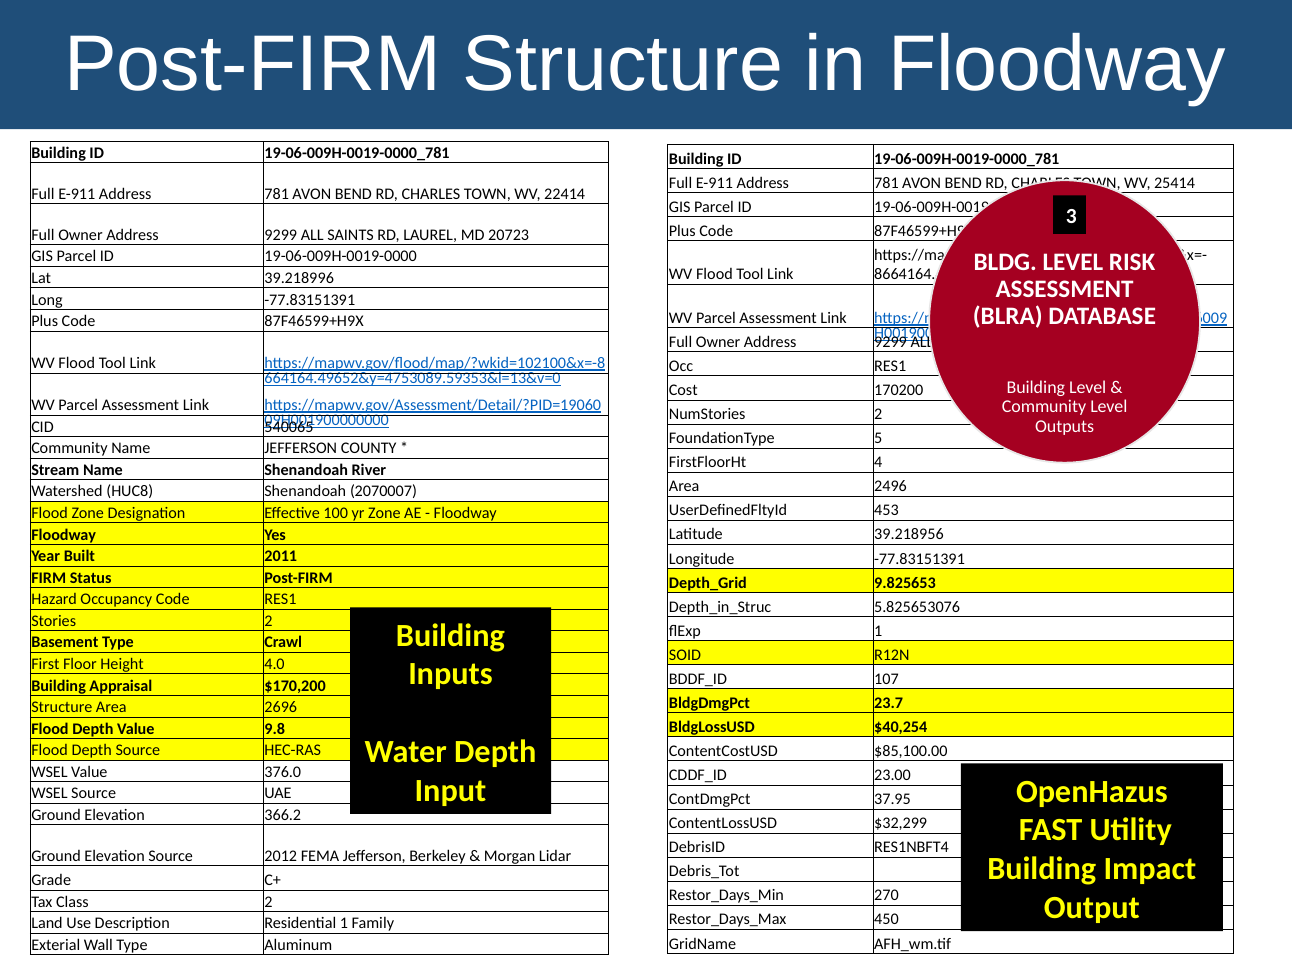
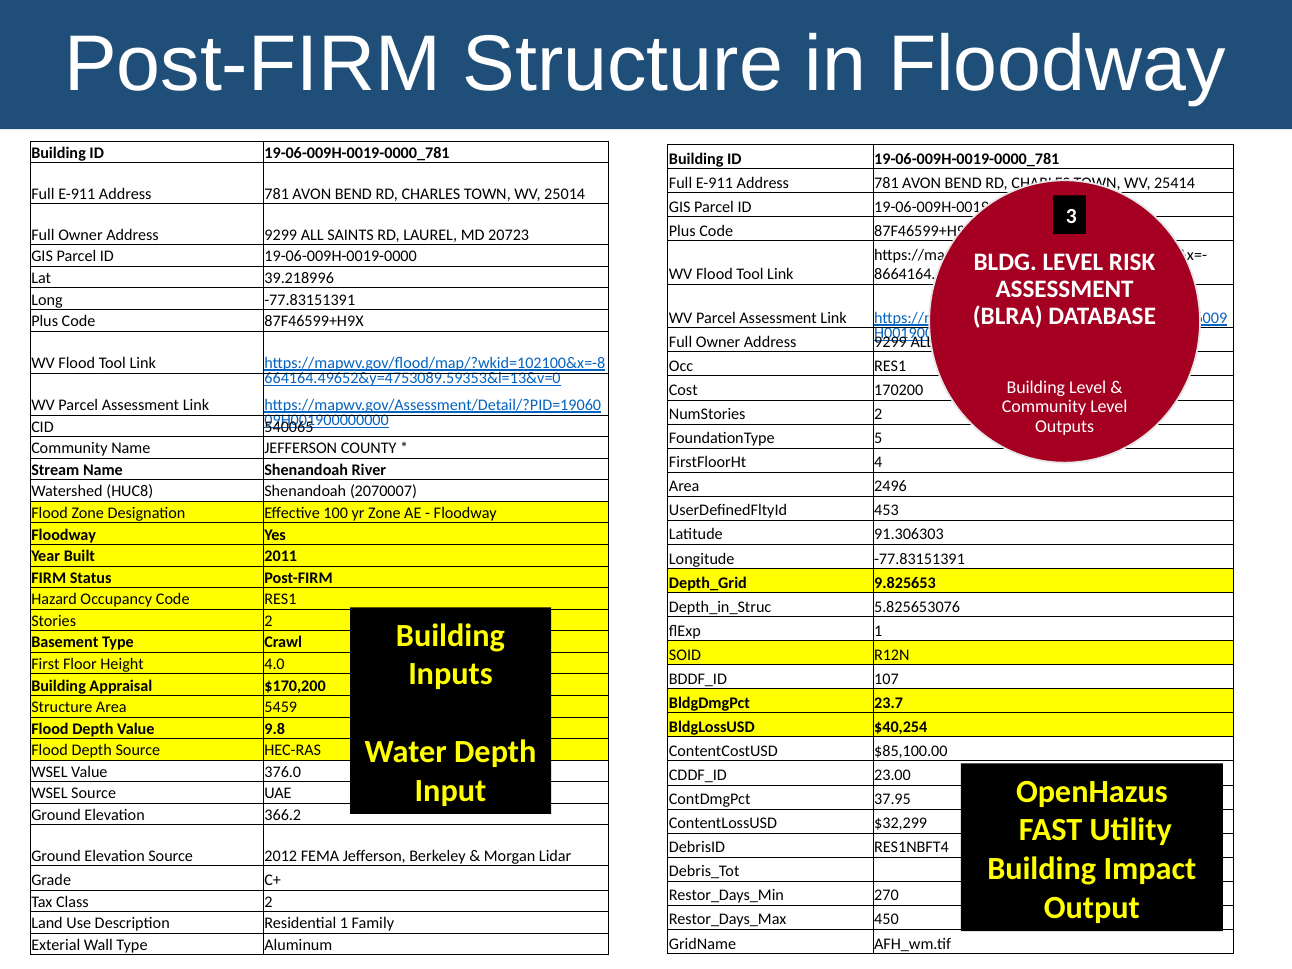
22414: 22414 -> 25014
39.218956: 39.218956 -> 91.306303
2696: 2696 -> 5459
